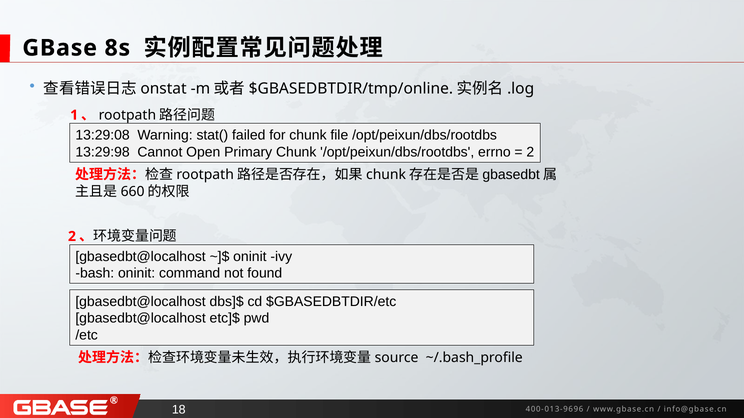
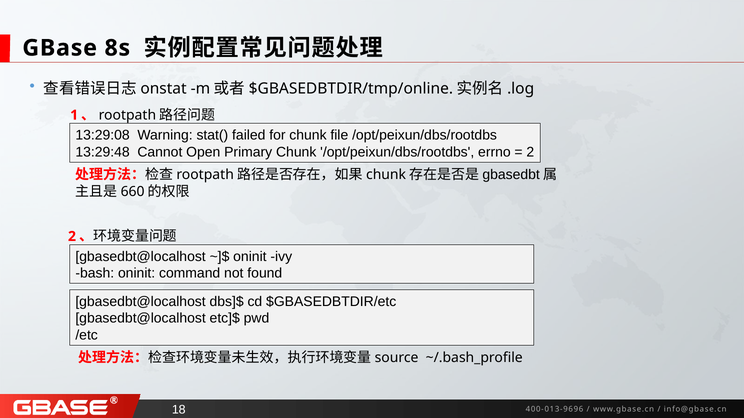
13:29:98: 13:29:98 -> 13:29:48
